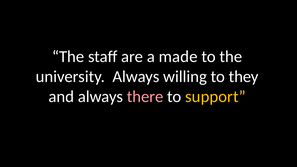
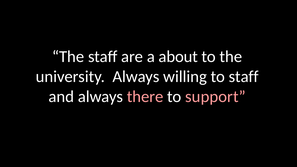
made: made -> about
to they: they -> staff
support colour: yellow -> pink
